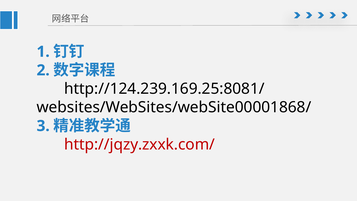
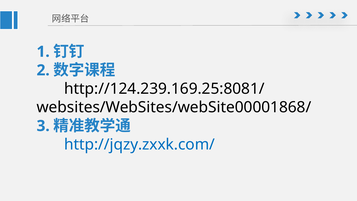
http://jqzy.zxxk.com/ colour: red -> blue
